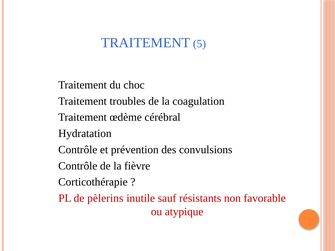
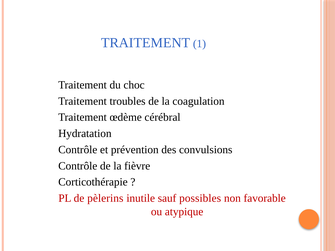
5: 5 -> 1
résistants: résistants -> possibles
